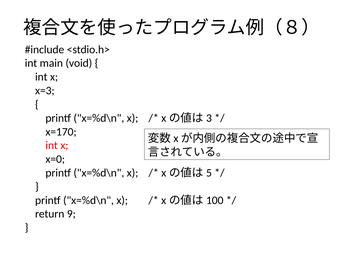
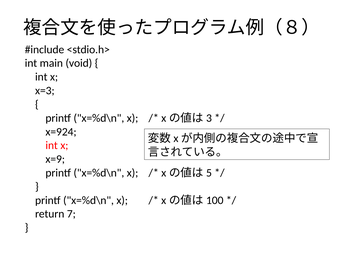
x=170: x=170 -> x=924
x=0: x=0 -> x=9
9: 9 -> 7
